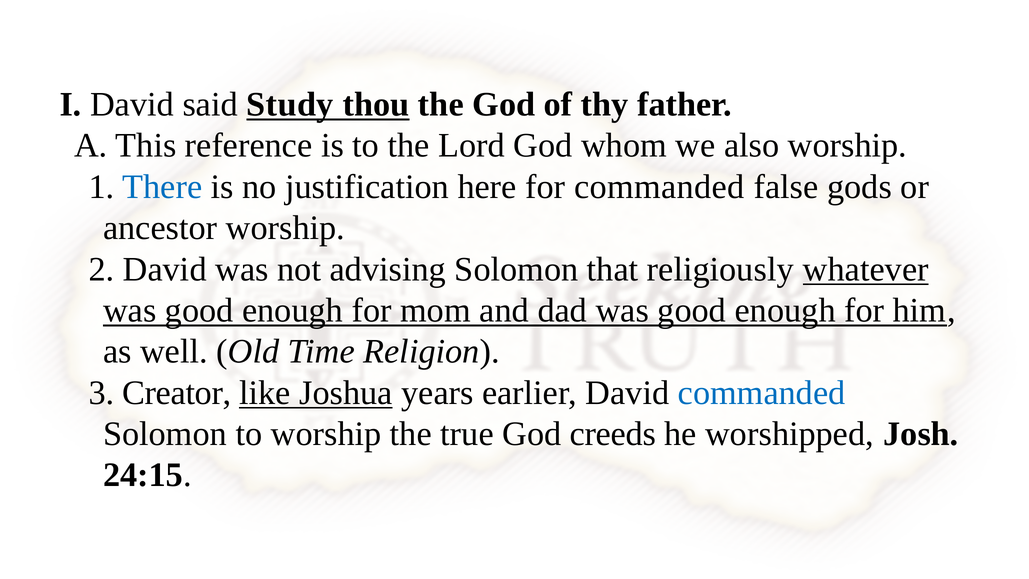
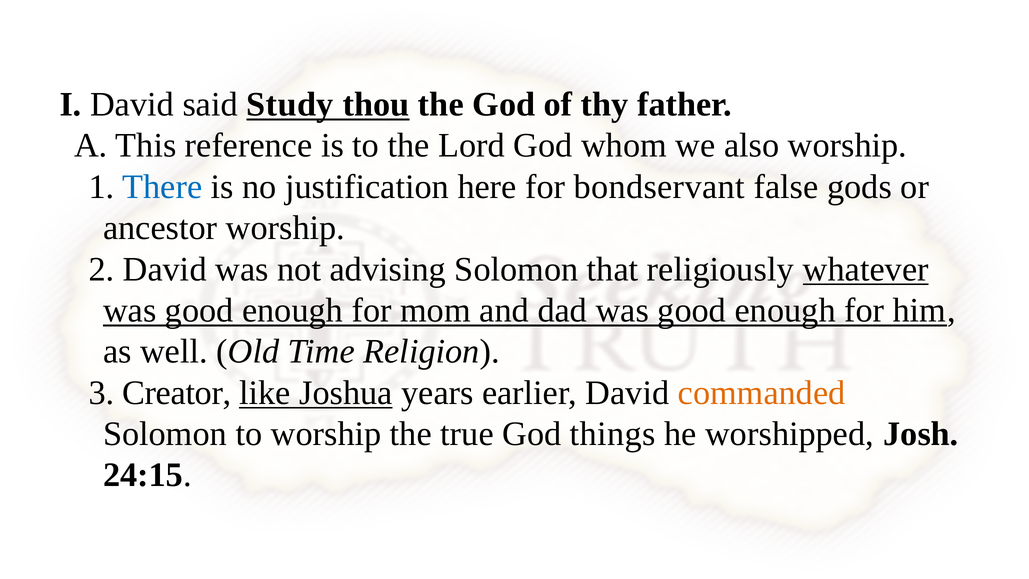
for commanded: commanded -> bondservant
commanded at (762, 393) colour: blue -> orange
creeds: creeds -> things
